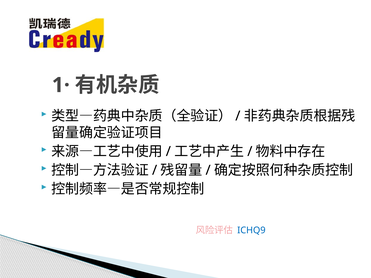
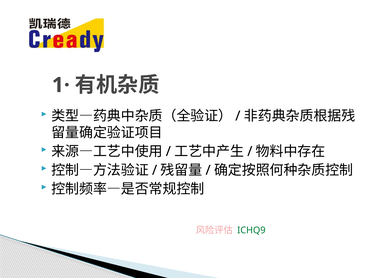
ICHQ9 colour: blue -> green
